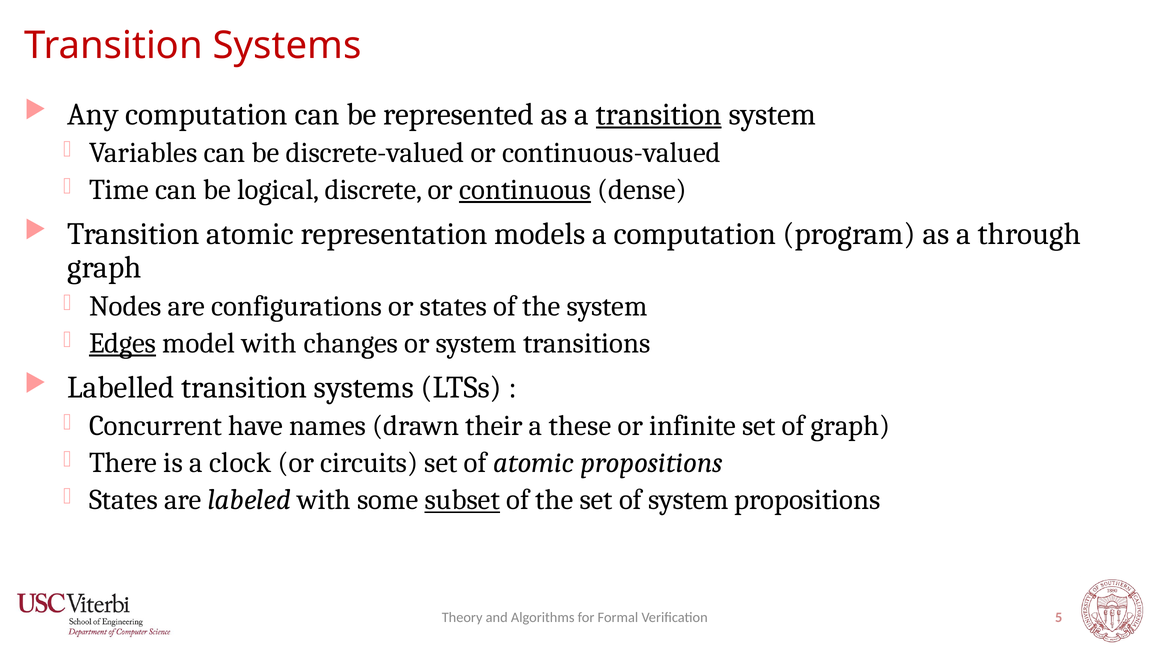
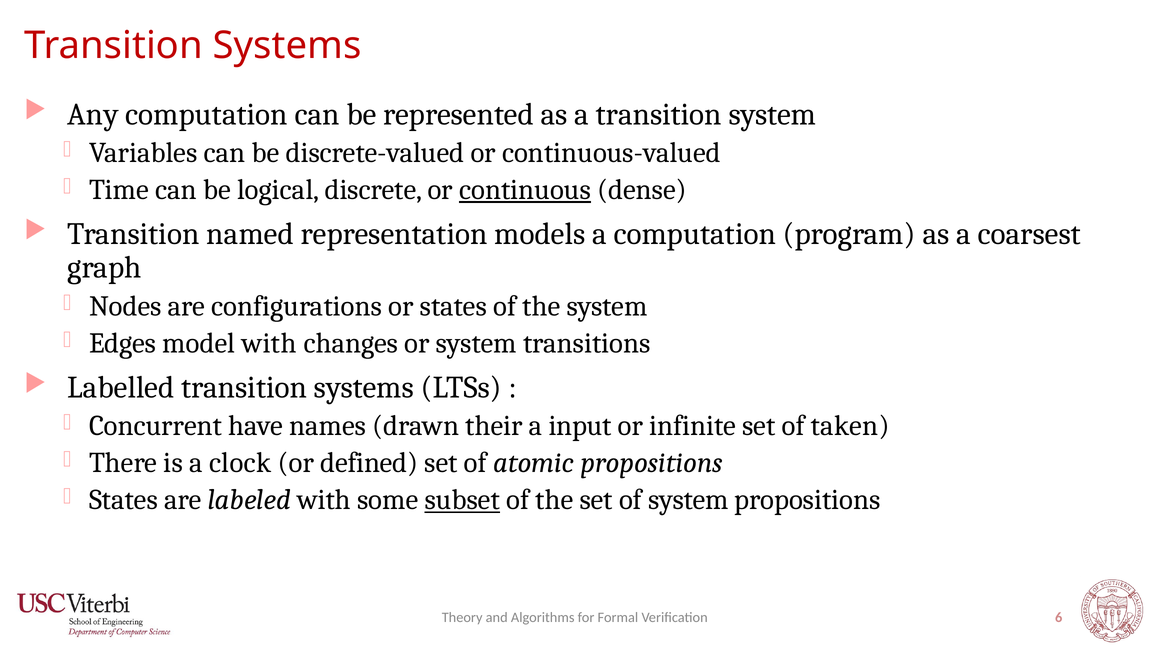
transition at (659, 114) underline: present -> none
Transition atomic: atomic -> named
through: through -> coarsest
Edges underline: present -> none
these: these -> input
of graph: graph -> taken
circuits: circuits -> defined
5: 5 -> 6
